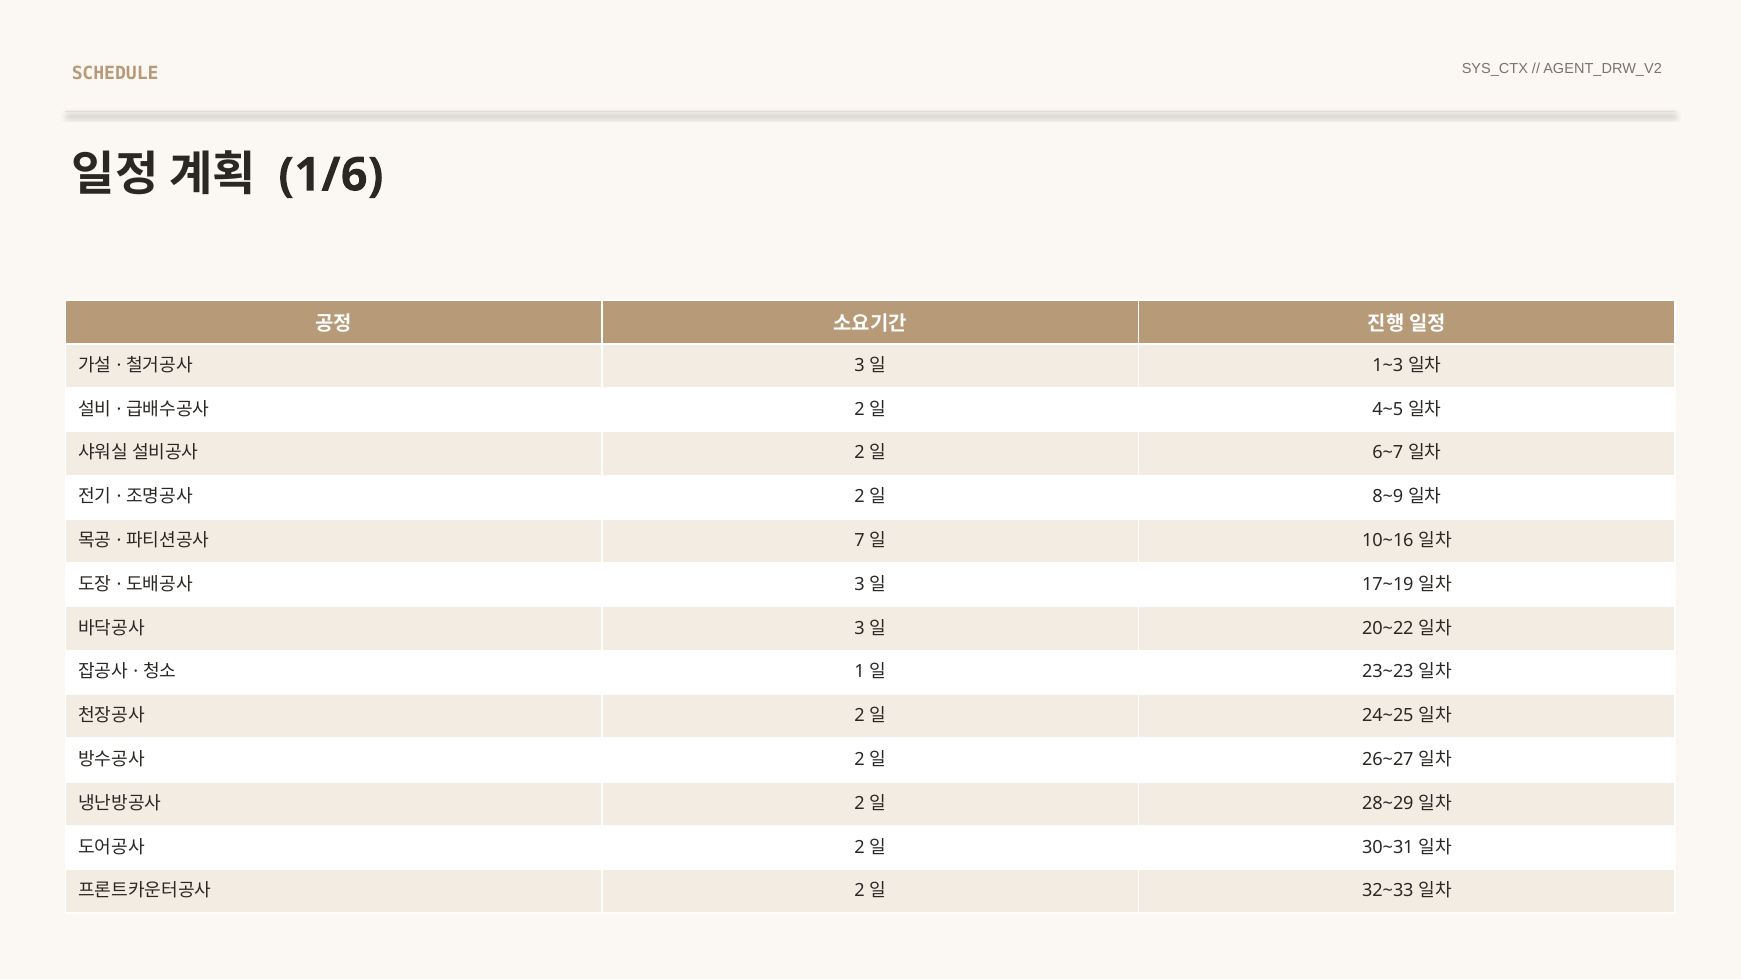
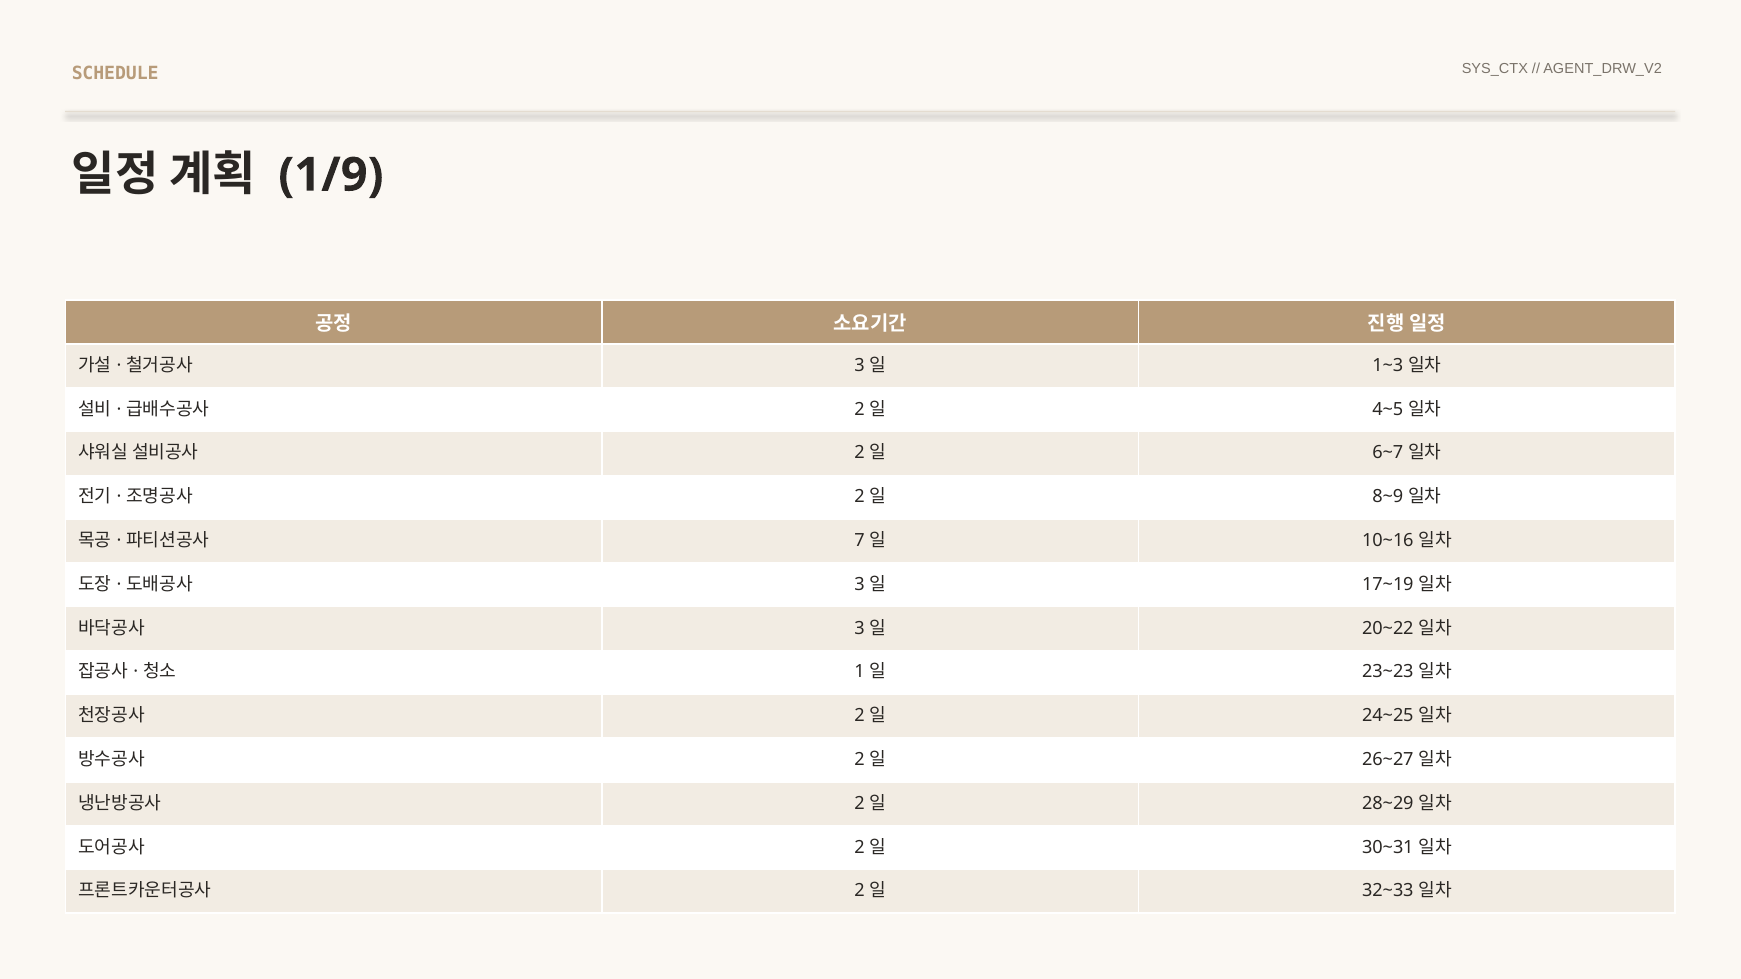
1/6: 1/6 -> 1/9
